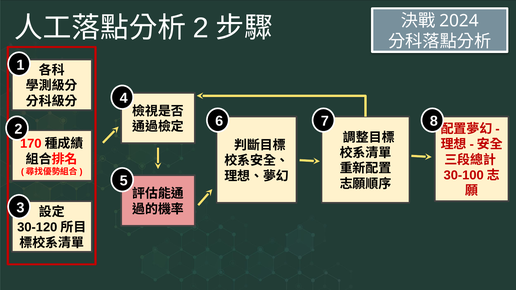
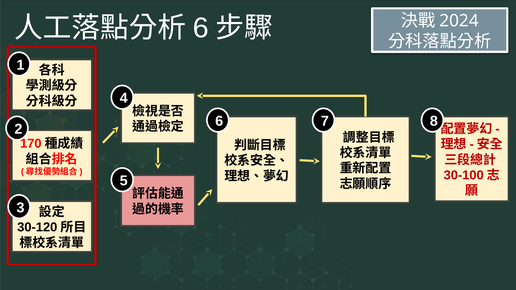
2 at (201, 28): 2 -> 6
